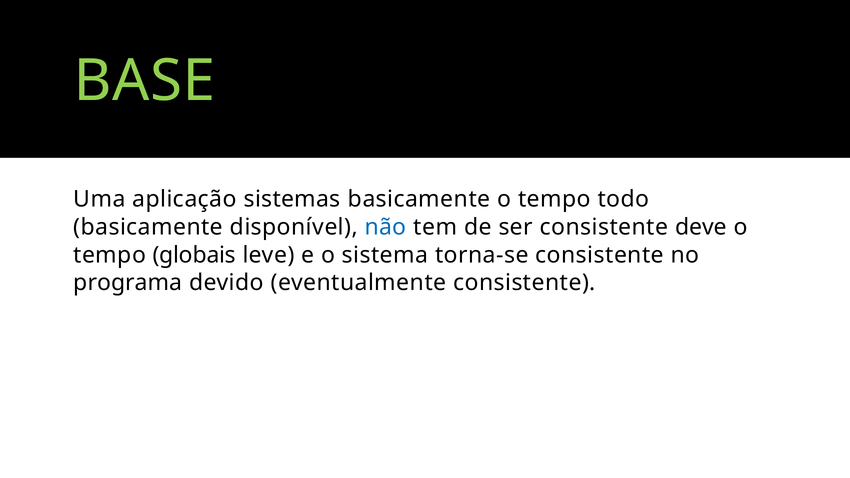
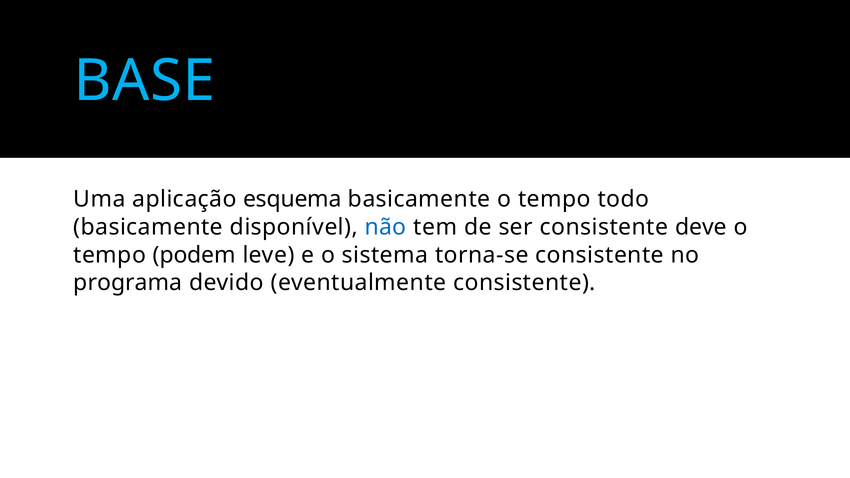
BASE colour: light green -> light blue
sistemas: sistemas -> esquema
globais: globais -> podem
